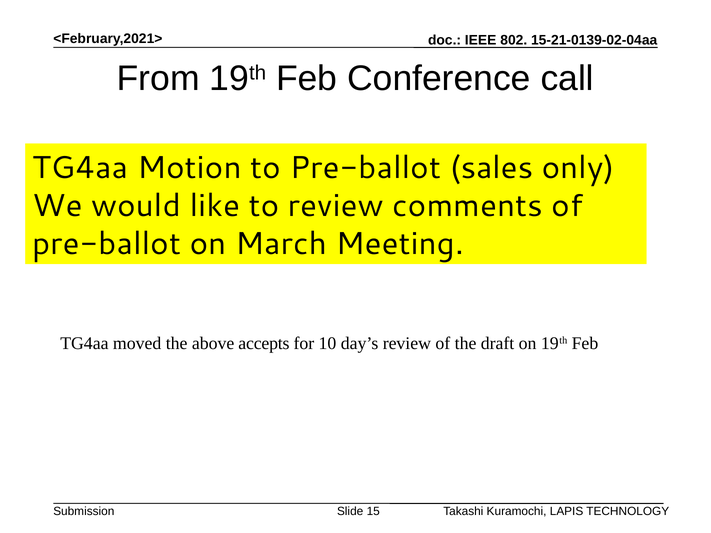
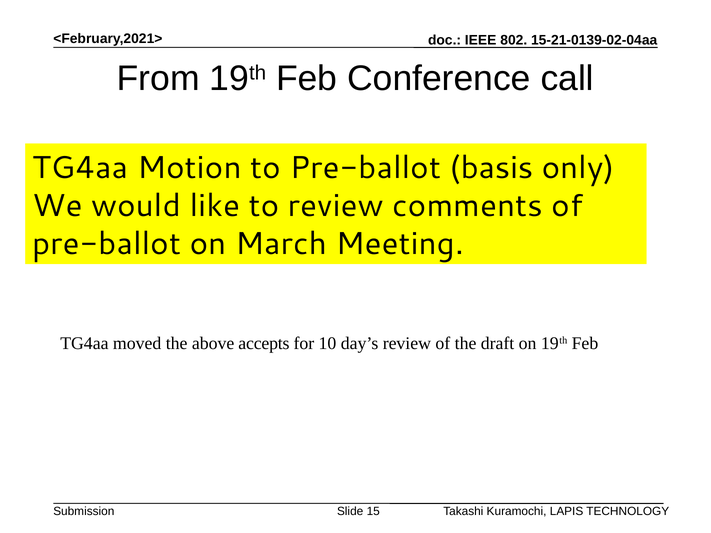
sales: sales -> basis
